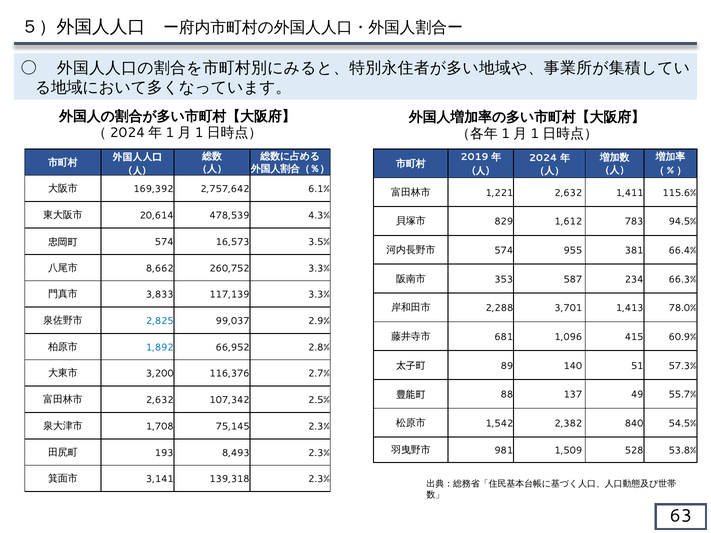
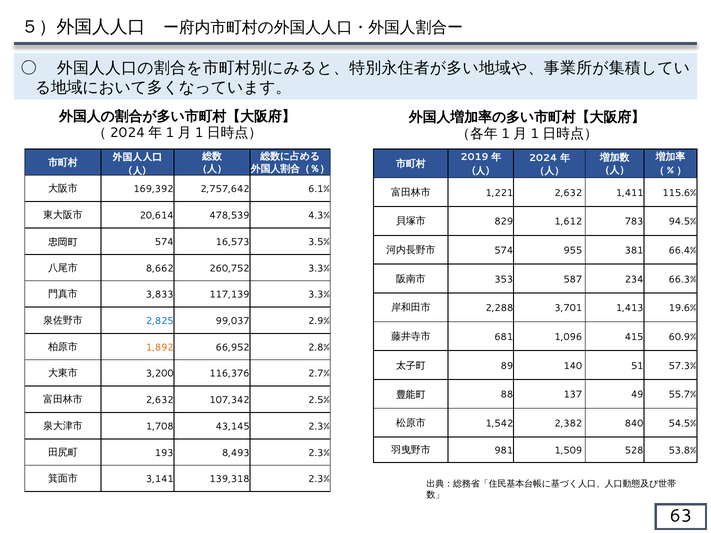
78.0%: 78.0% -> 19.6%
1,892 colour: blue -> orange
75,145: 75,145 -> 43,145
